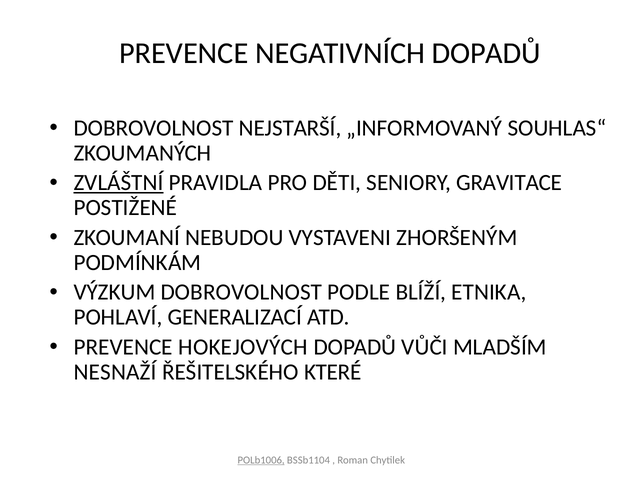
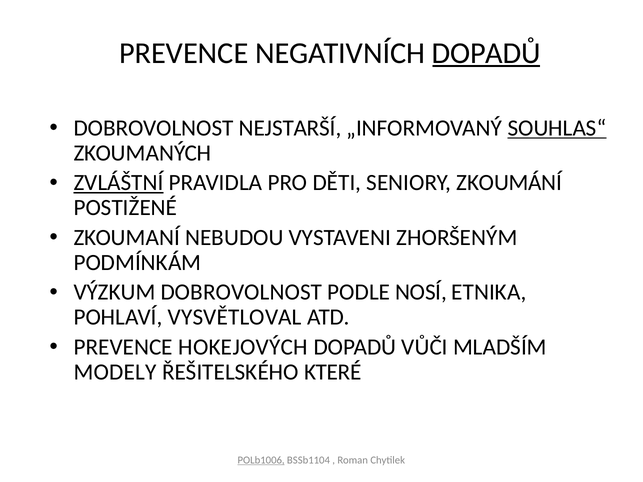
DOPADŮ at (486, 53) underline: none -> present
SOUHLAS“ underline: none -> present
GRAVITACE: GRAVITACE -> ZKOUMÁNÍ
BLÍŽÍ: BLÍŽÍ -> NOSÍ
GENERALIZACÍ: GENERALIZACÍ -> VYSVĚTLOVAL
NESNAŽÍ: NESNAŽÍ -> MODELY
